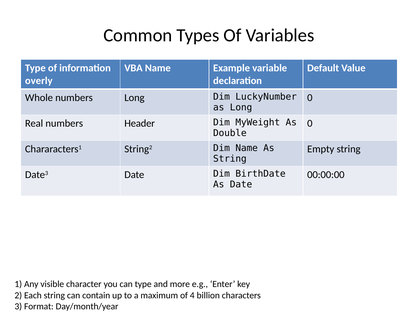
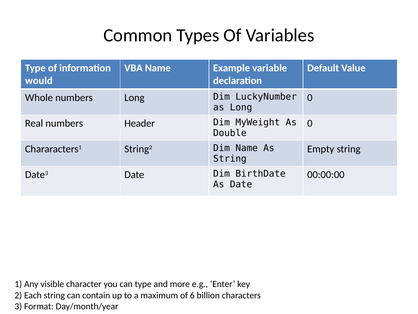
overly: overly -> would
4: 4 -> 6
